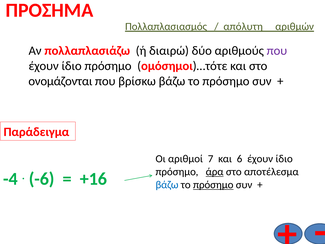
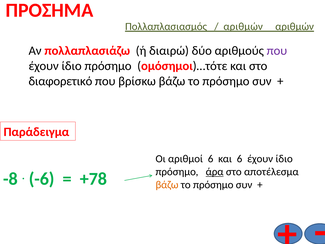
απόλυτη at (243, 27): απόλυτη -> αριθμών
ονομάζονται: ονομάζονται -> διαφορετικό
αριθμοί 7: 7 -> 6
-4: -4 -> -8
+16: +16 -> +78
βάζω at (167, 185) colour: blue -> orange
πρόσημο at (213, 185) underline: present -> none
